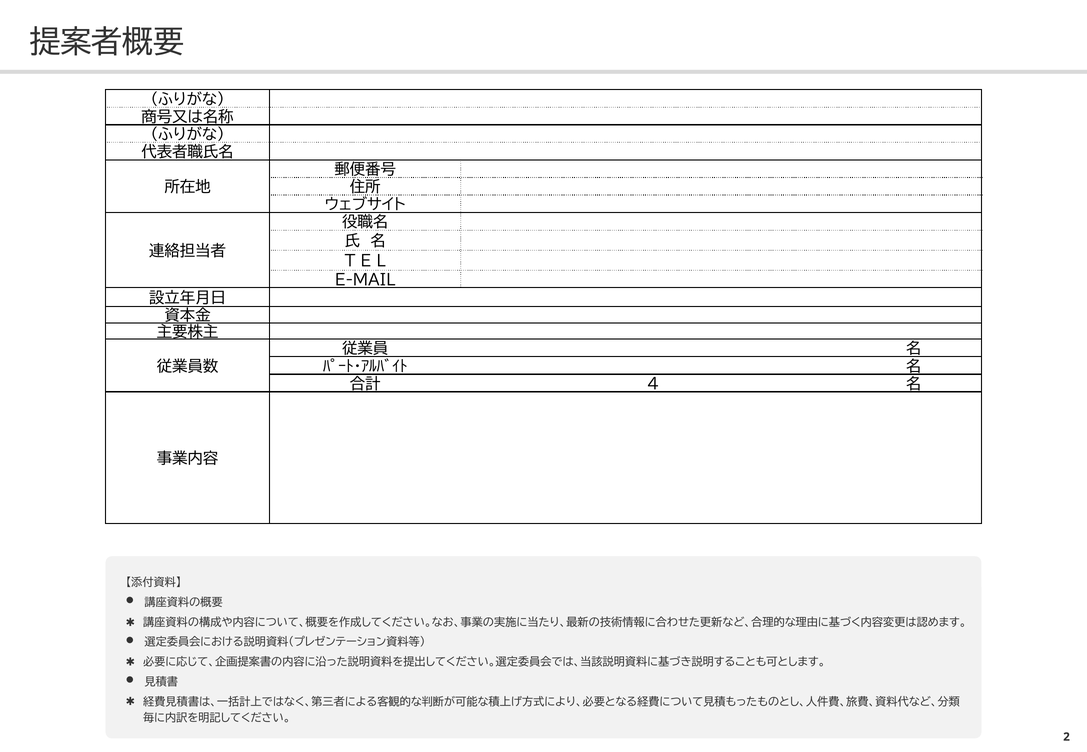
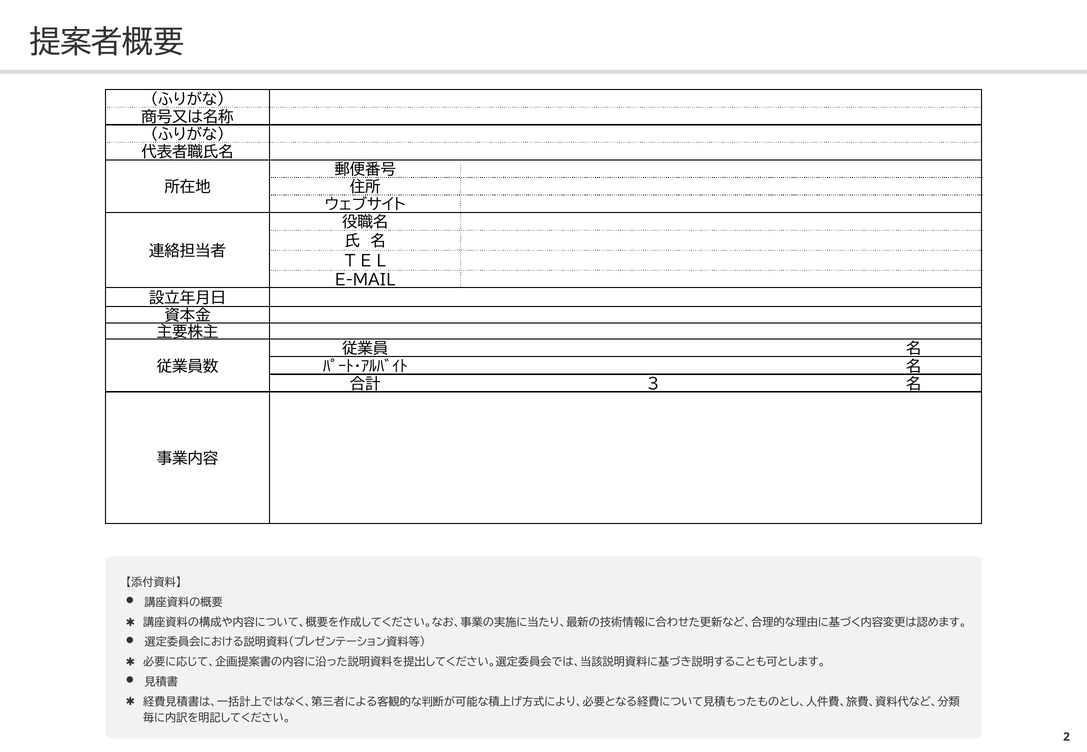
4: 4 -> 3
